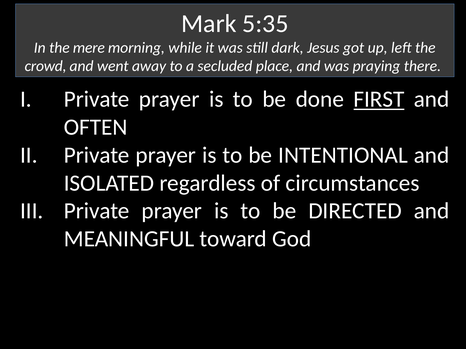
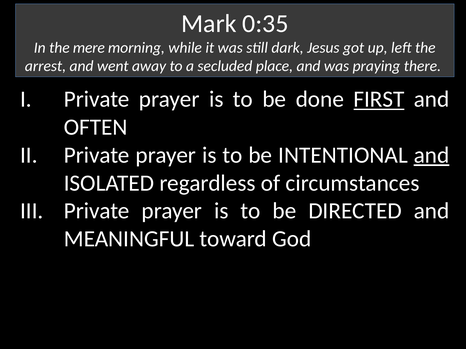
5:35: 5:35 -> 0:35
crowd: crowd -> arrest
and at (432, 155) underline: none -> present
